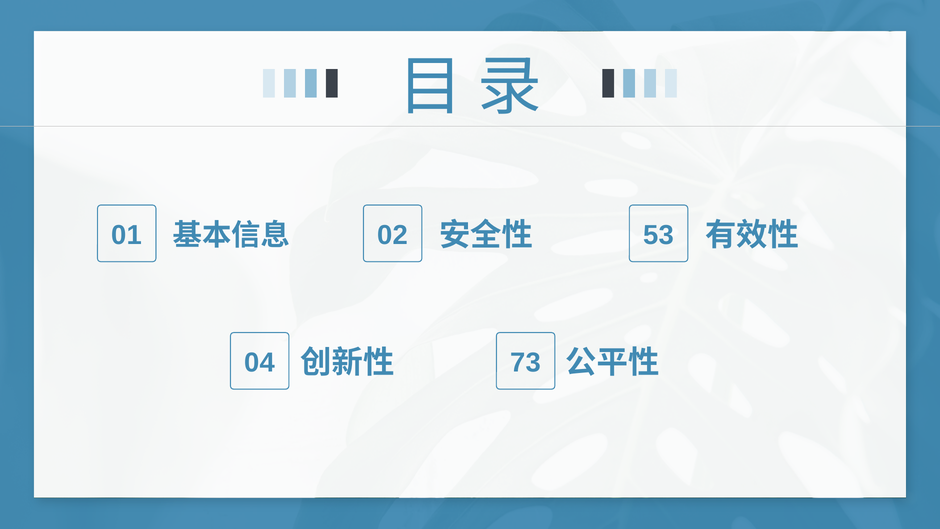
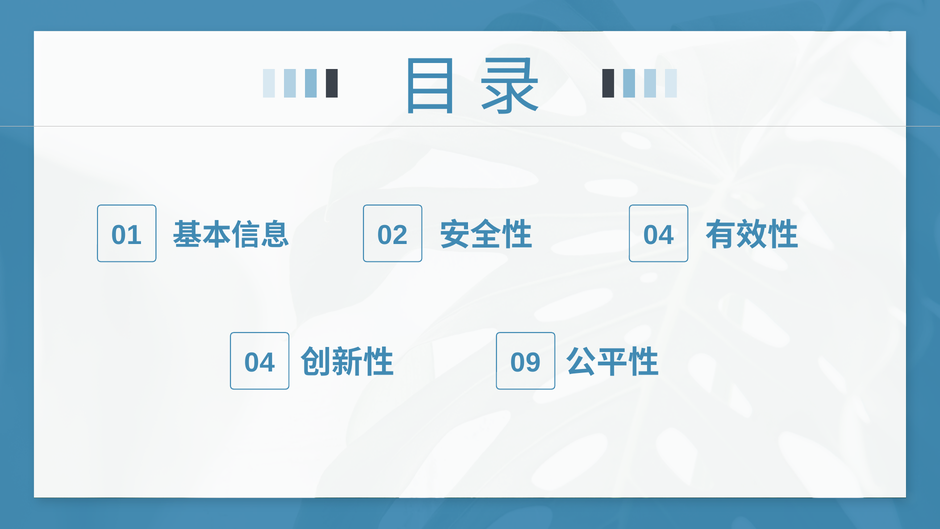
02 53: 53 -> 04
73: 73 -> 09
